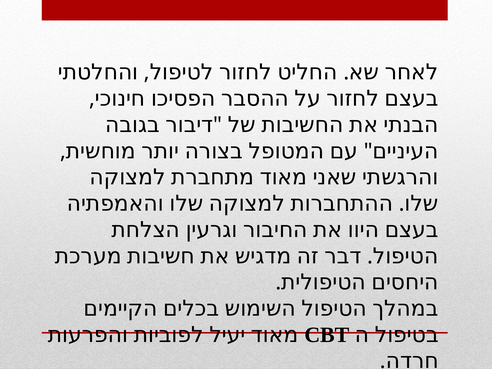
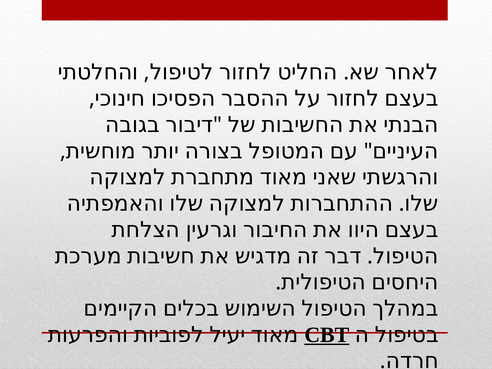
CBT underline: none -> present
